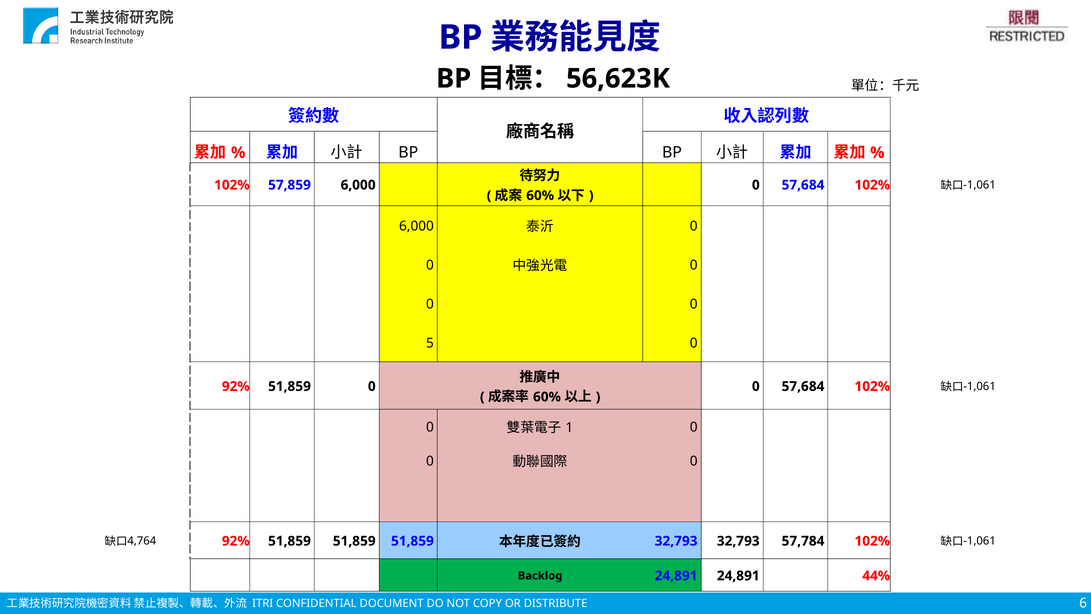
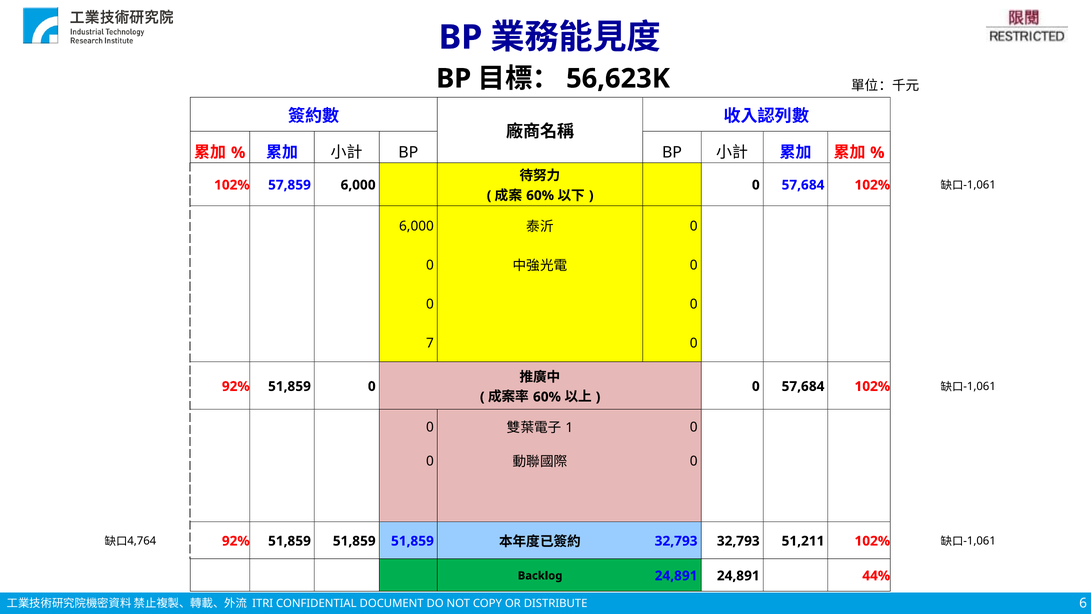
5: 5 -> 7
57,784: 57,784 -> 51,211
